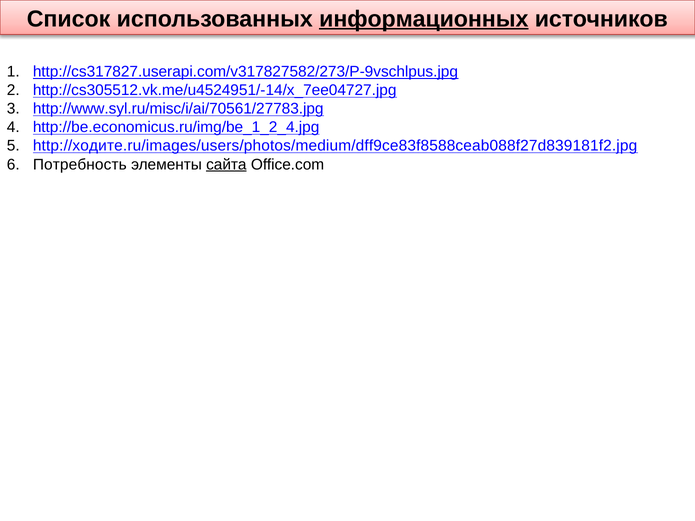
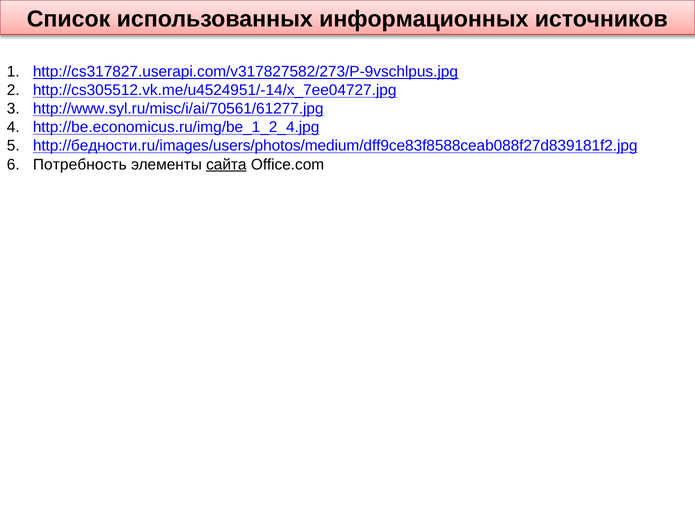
информационных underline: present -> none
http://www.syl.ru/misc/i/ai/70561/27783.jpg: http://www.syl.ru/misc/i/ai/70561/27783.jpg -> http://www.syl.ru/misc/i/ai/70561/61277.jpg
http://ходите.ru/images/users/photos/medium/dff9ce83f8588ceab088f27d839181f2.jpg: http://ходите.ru/images/users/photos/medium/dff9ce83f8588ceab088f27d839181f2.jpg -> http://бедности.ru/images/users/photos/medium/dff9ce83f8588ceab088f27d839181f2.jpg
